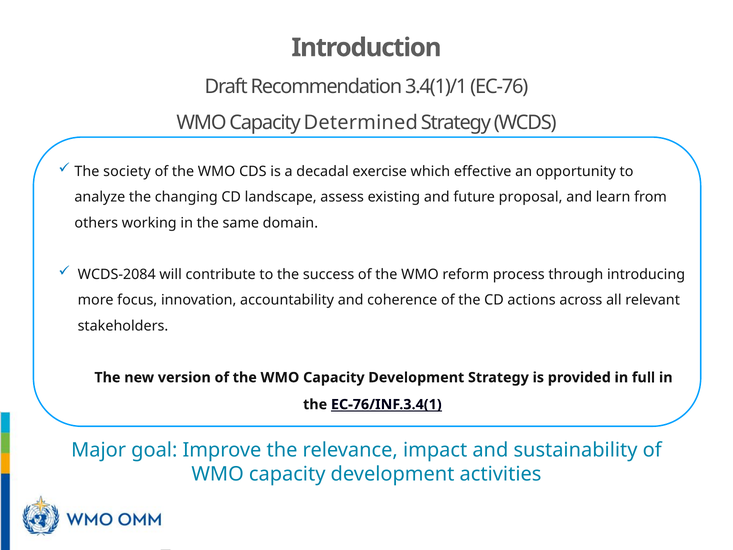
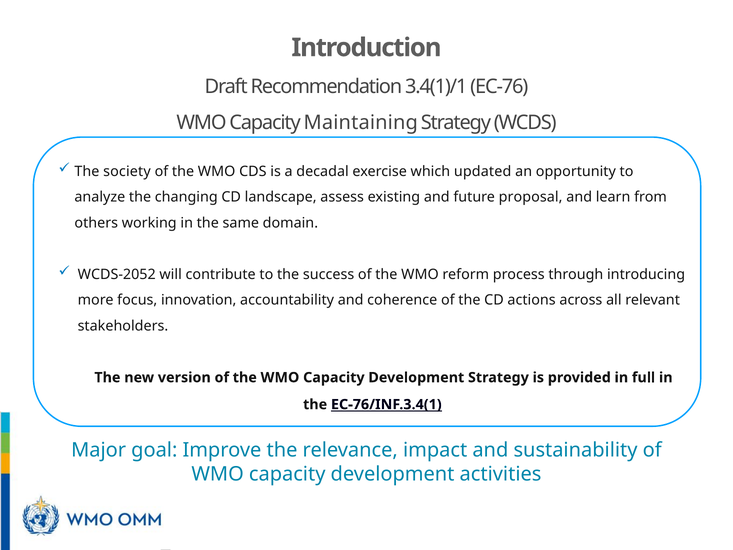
Determined: Determined -> Maintaining
effective: effective -> updated
WCDS-2084: WCDS-2084 -> WCDS-2052
